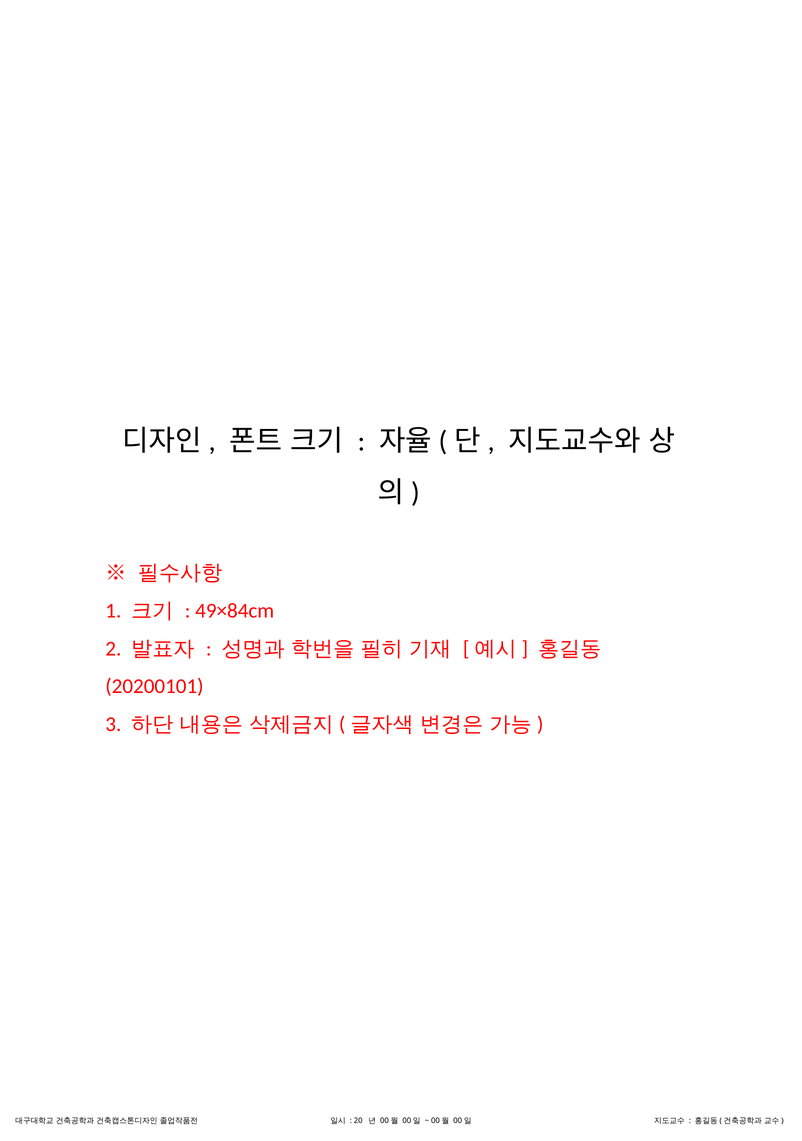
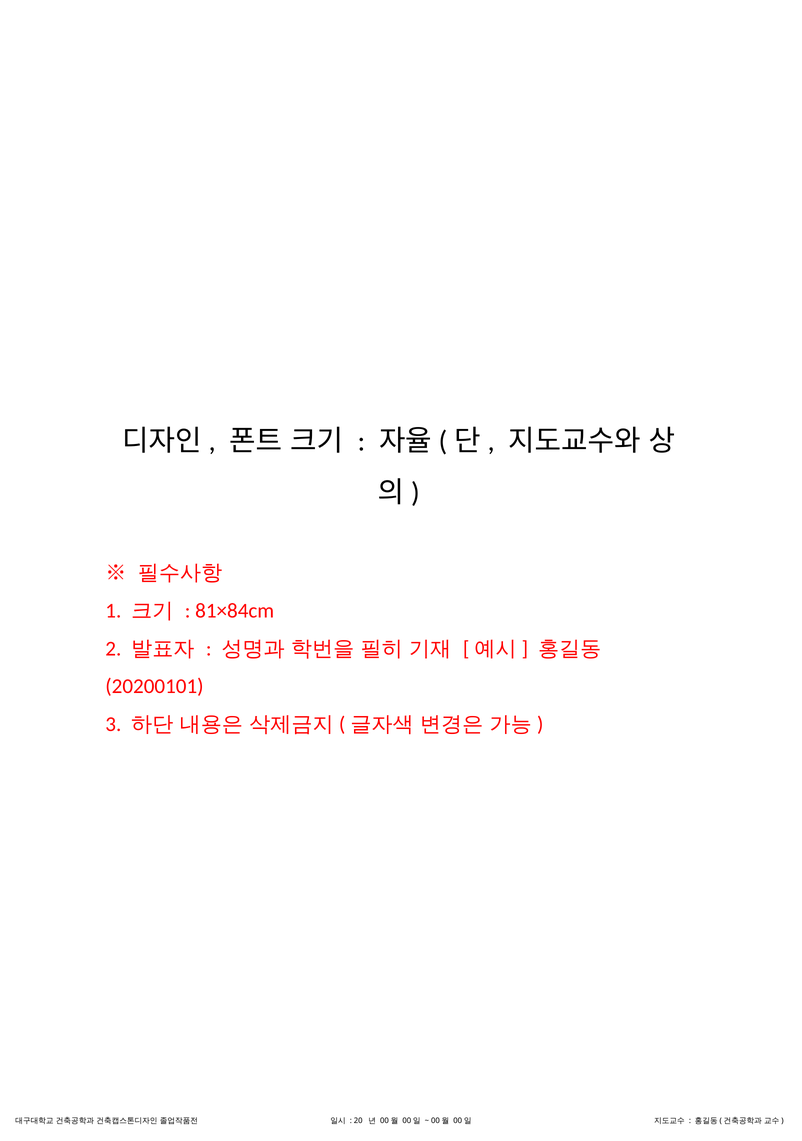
49×84cm: 49×84cm -> 81×84cm
